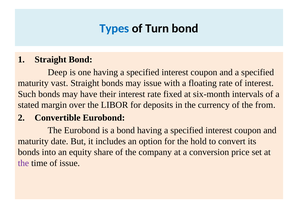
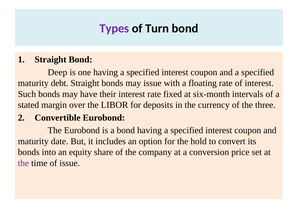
Types colour: blue -> purple
vast: vast -> debt
from: from -> three
